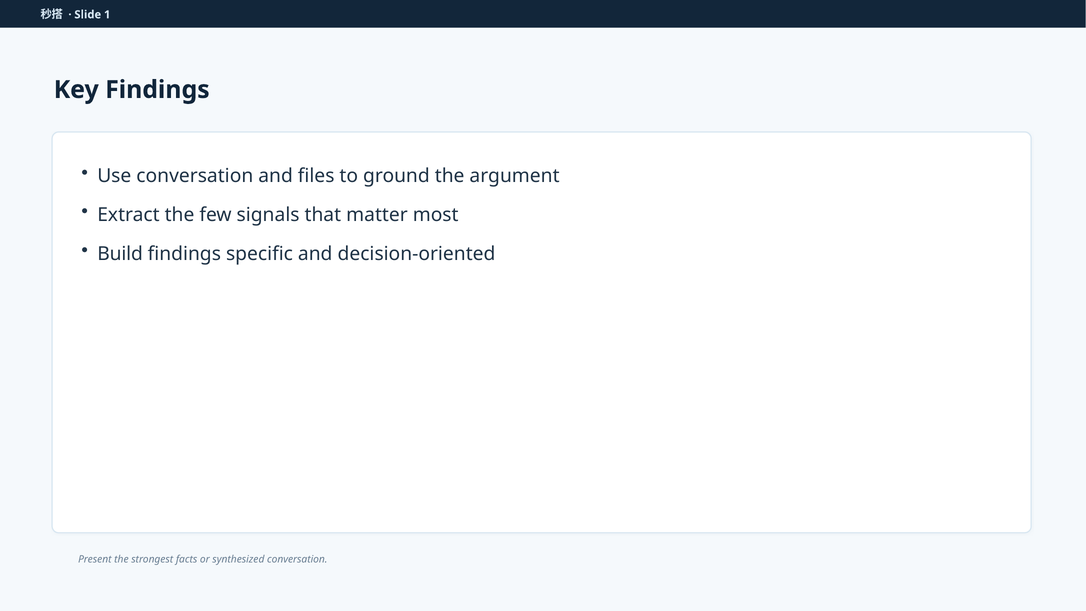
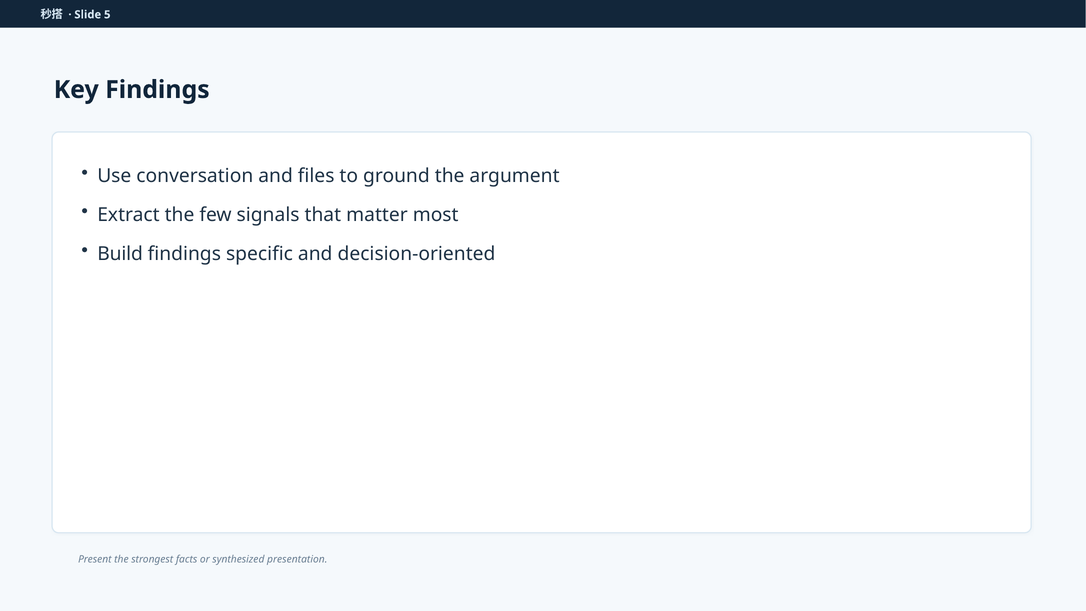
1: 1 -> 5
synthesized conversation: conversation -> presentation
